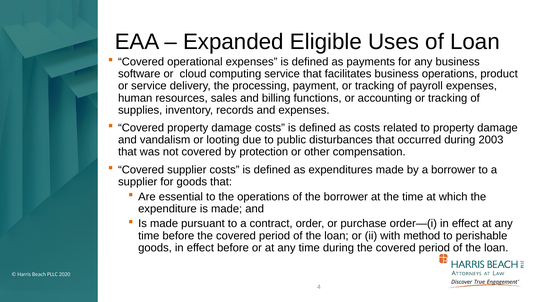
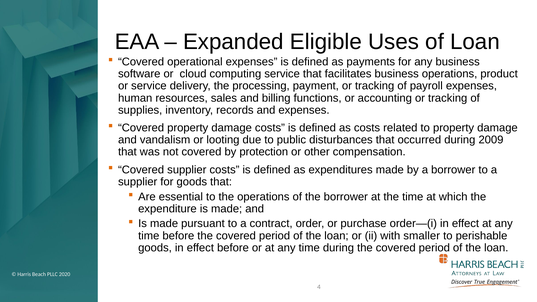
2003: 2003 -> 2009
method: method -> smaller
